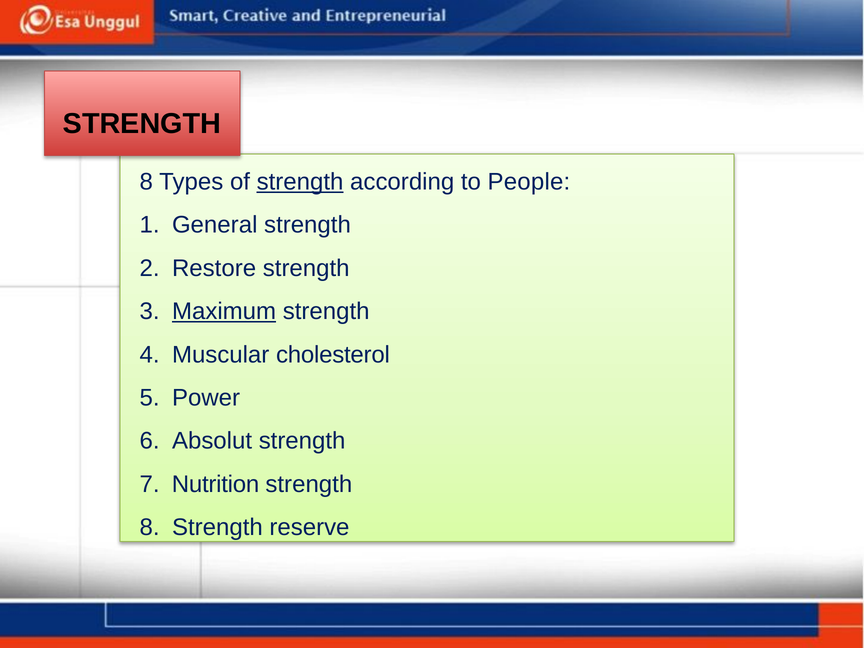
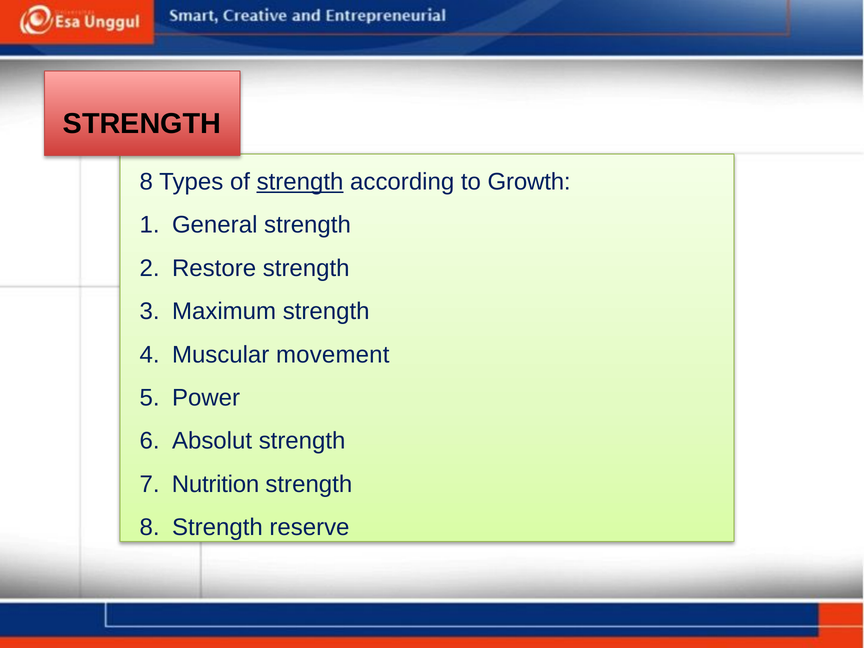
People: People -> Growth
Maximum underline: present -> none
cholesterol: cholesterol -> movement
